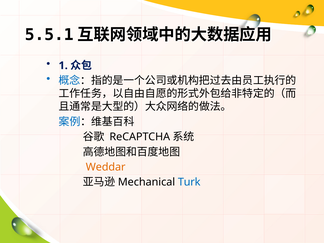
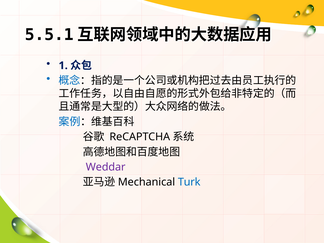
Weddar colour: orange -> purple
